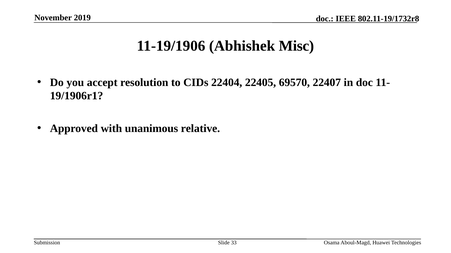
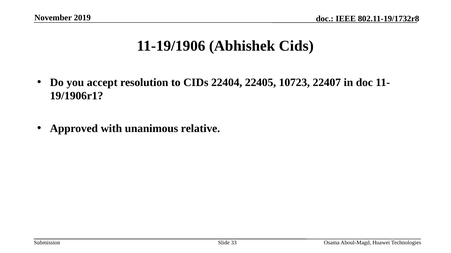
Abhishek Misc: Misc -> Cids
69570: 69570 -> 10723
